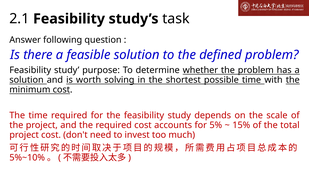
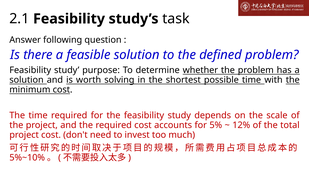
15%: 15% -> 12%
